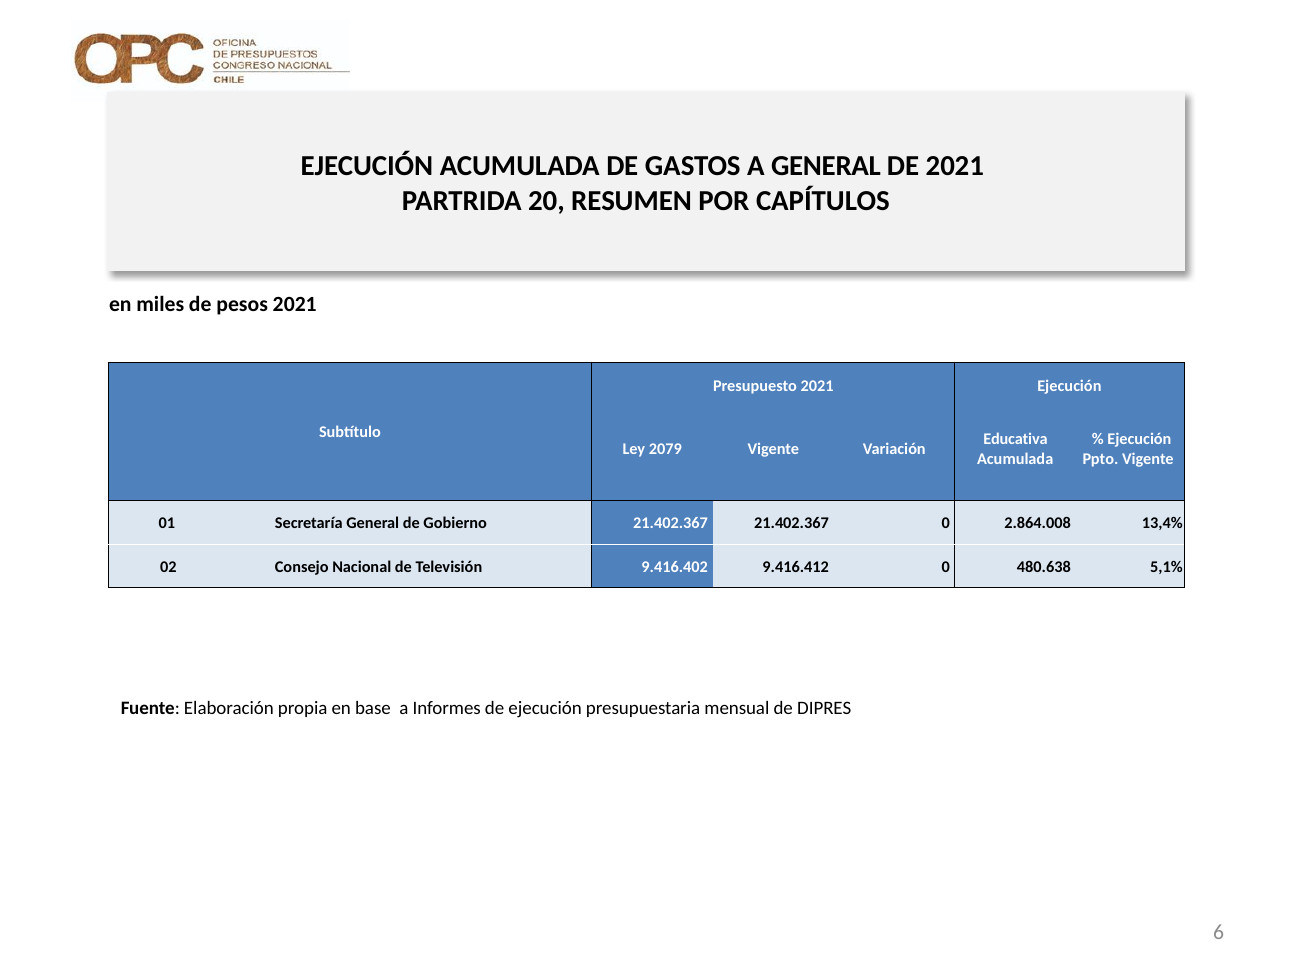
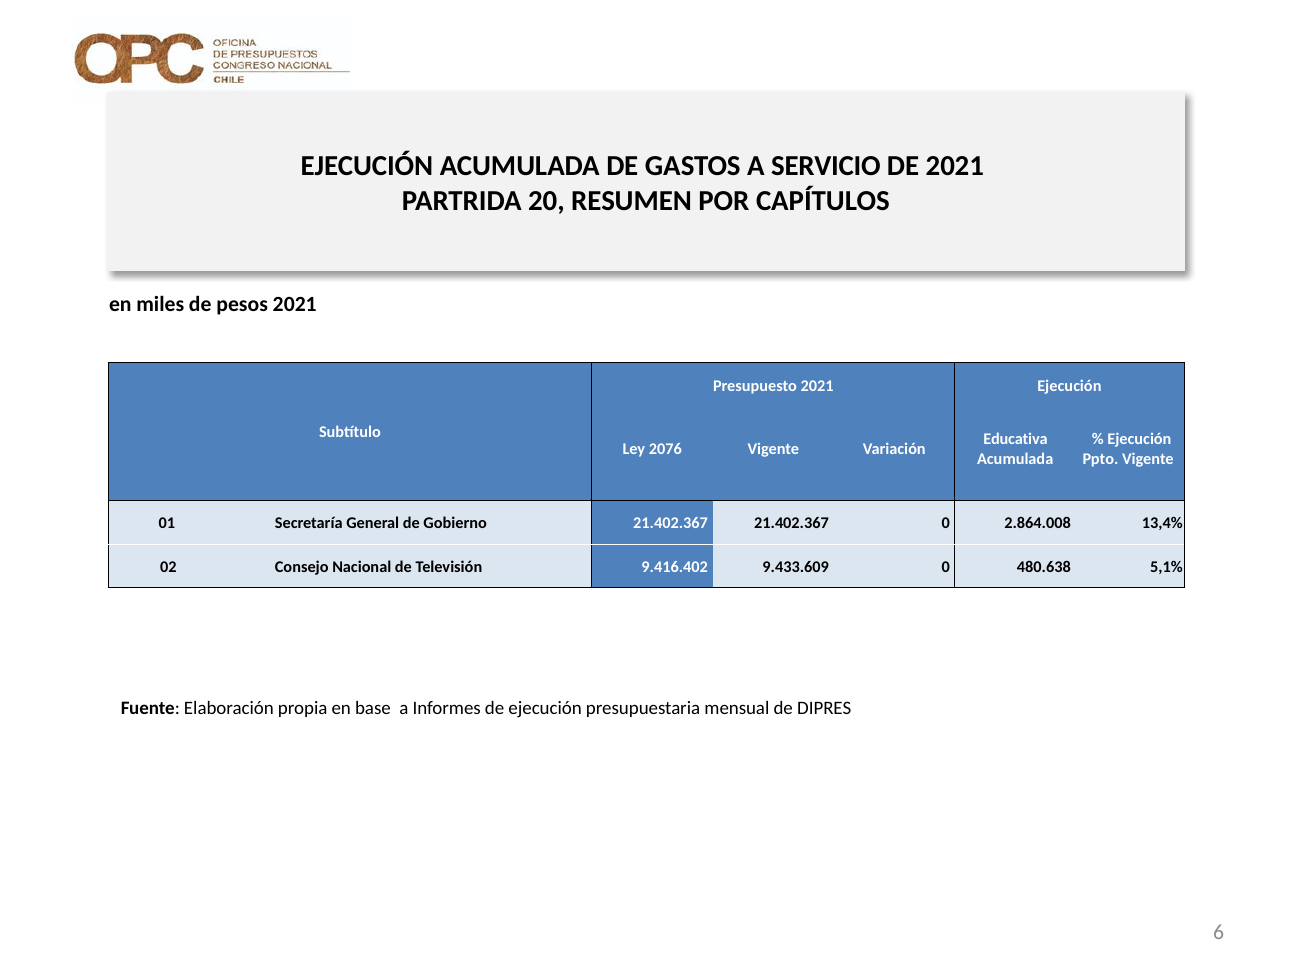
A GENERAL: GENERAL -> SERVICIO
2079: 2079 -> 2076
9.416.412: 9.416.412 -> 9.433.609
